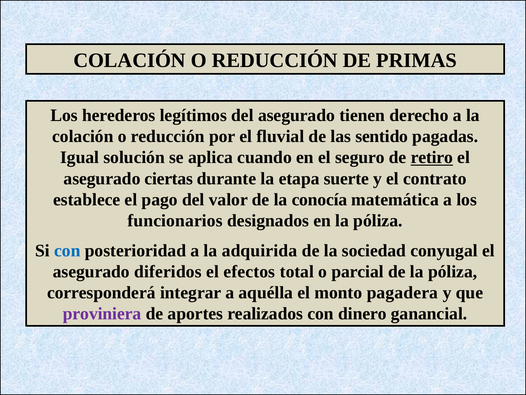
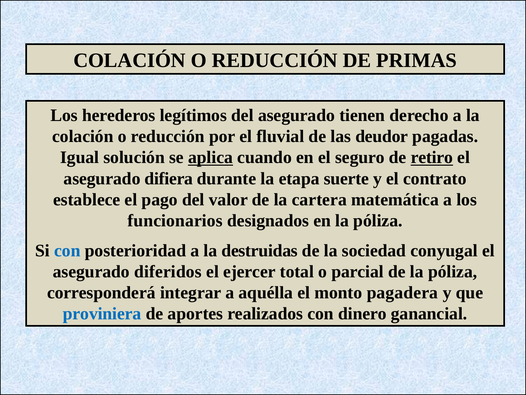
sentido: sentido -> deudor
aplica underline: none -> present
ciertas: ciertas -> difiera
conocía: conocía -> cartera
adquirida: adquirida -> destruidas
efectos: efectos -> ejercer
proviniera colour: purple -> blue
